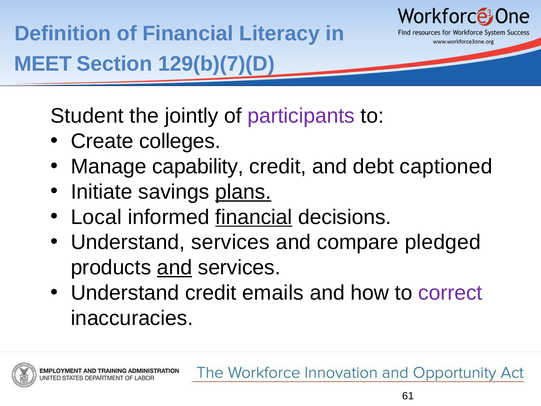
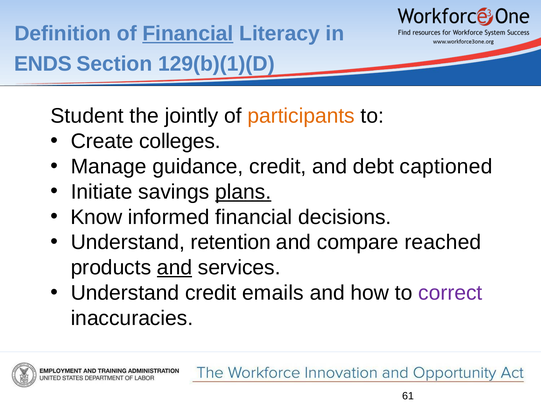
Financial at (188, 34) underline: none -> present
MEET: MEET -> ENDS
129(b)(7)(D: 129(b)(7)(D -> 129(b)(1)(D
participants colour: purple -> orange
capability: capability -> guidance
Local: Local -> Know
financial at (254, 217) underline: present -> none
Understand services: services -> retention
pledged: pledged -> reached
